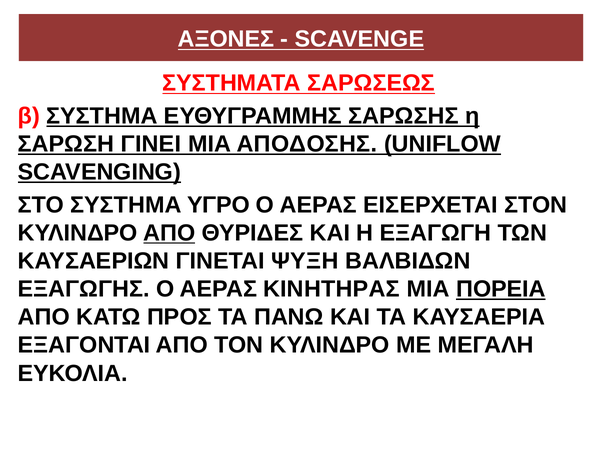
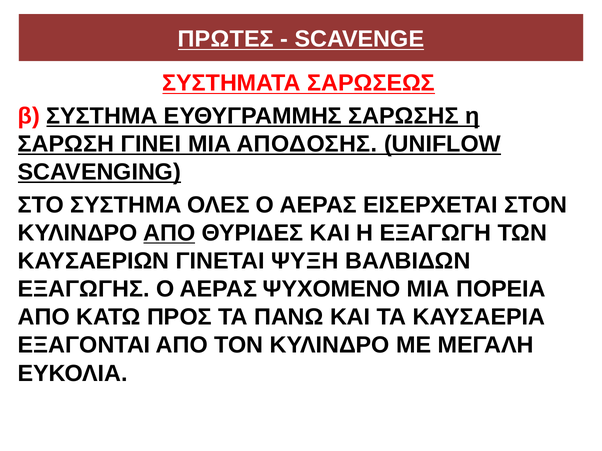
ΑΞΟΝΕΣ: ΑΞΟΝΕΣ -> ΠΡΩΤΕΣ
ΥΓΡΟ: ΥΓΡΟ -> ΟΛΕΣ
ΚΙΝΗΤΗΡΑΣ: ΚΙΝΗΤΗΡΑΣ -> ΨΥΧΟΜΕΝΟ
ΠΟΡΕΙΑ underline: present -> none
